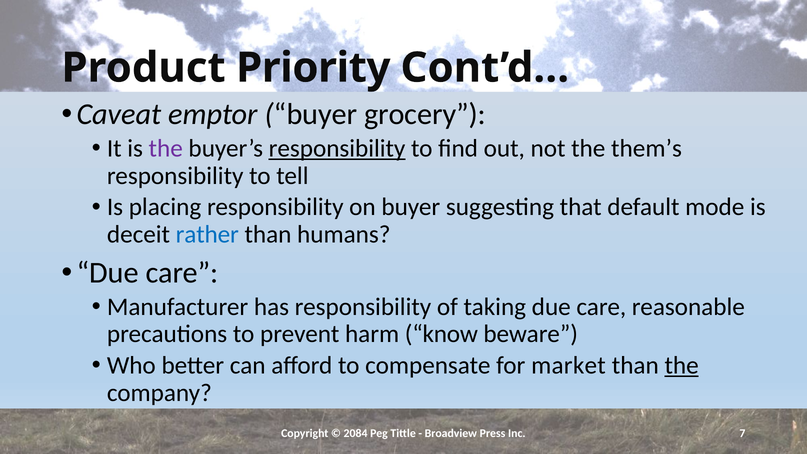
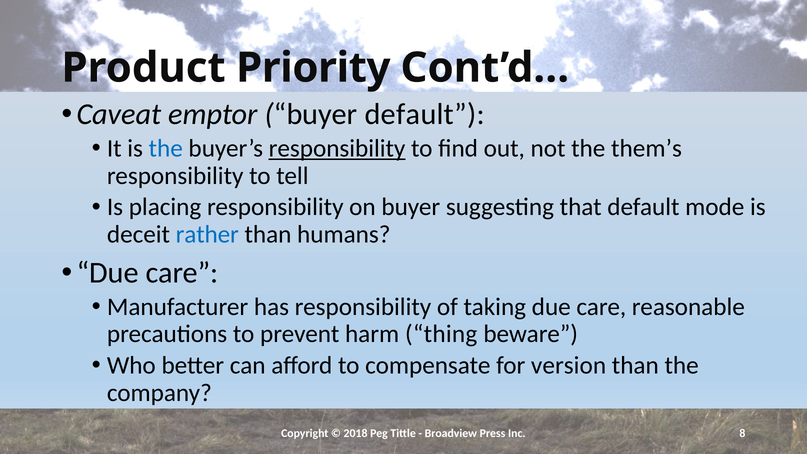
buyer grocery: grocery -> default
the at (166, 148) colour: purple -> blue
know: know -> thing
market: market -> version
the at (682, 366) underline: present -> none
2084: 2084 -> 2018
7: 7 -> 8
